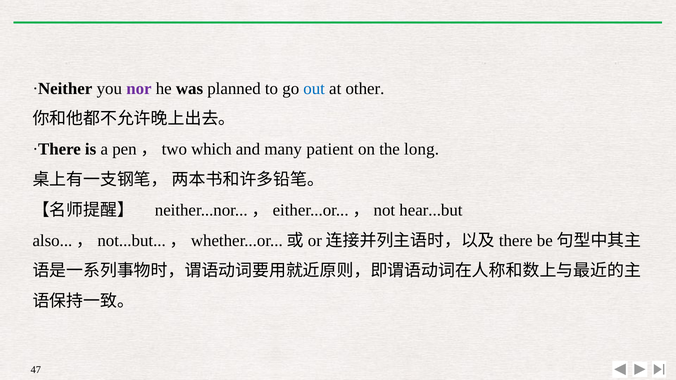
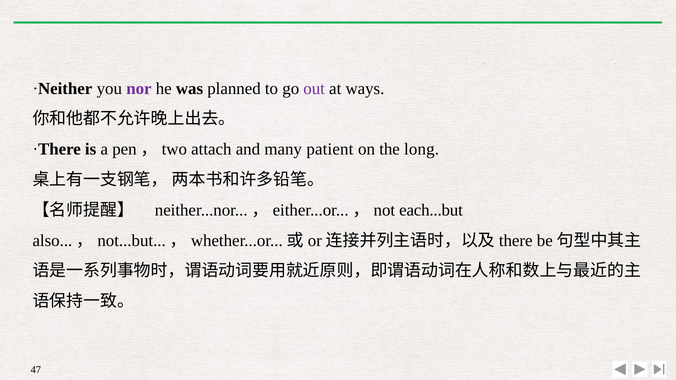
out colour: blue -> purple
other: other -> ways
which: which -> attach
hear...but: hear...but -> each...but
